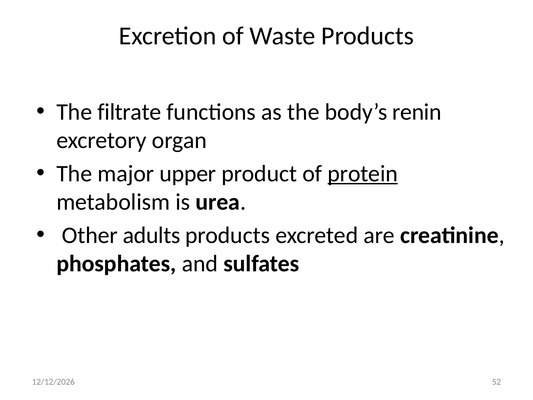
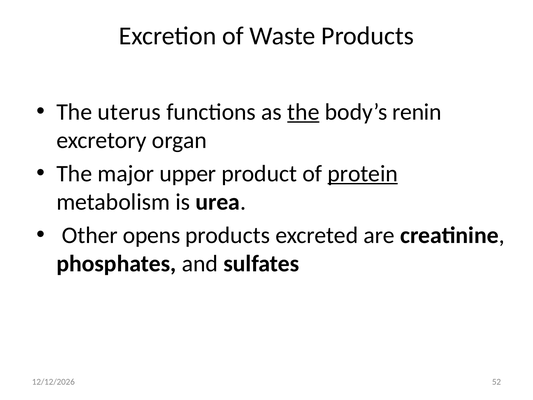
filtrate: filtrate -> uterus
the at (303, 112) underline: none -> present
adults: adults -> opens
